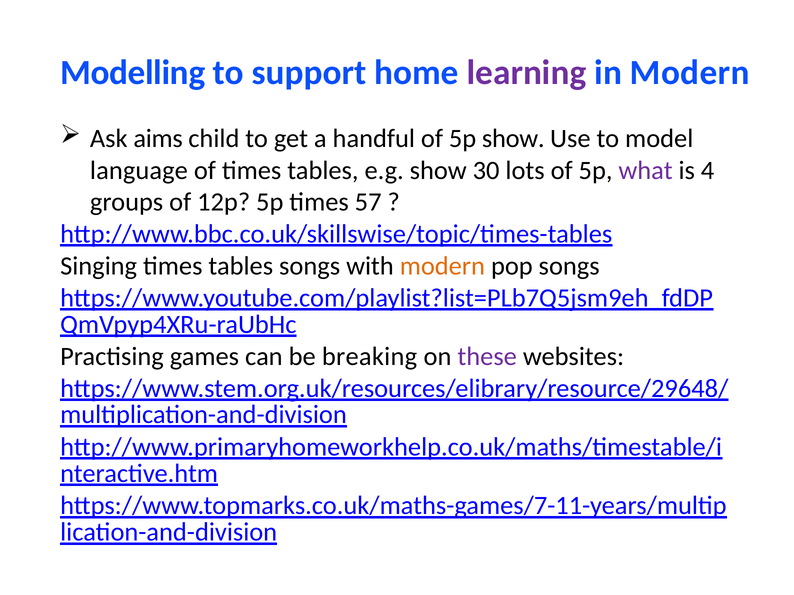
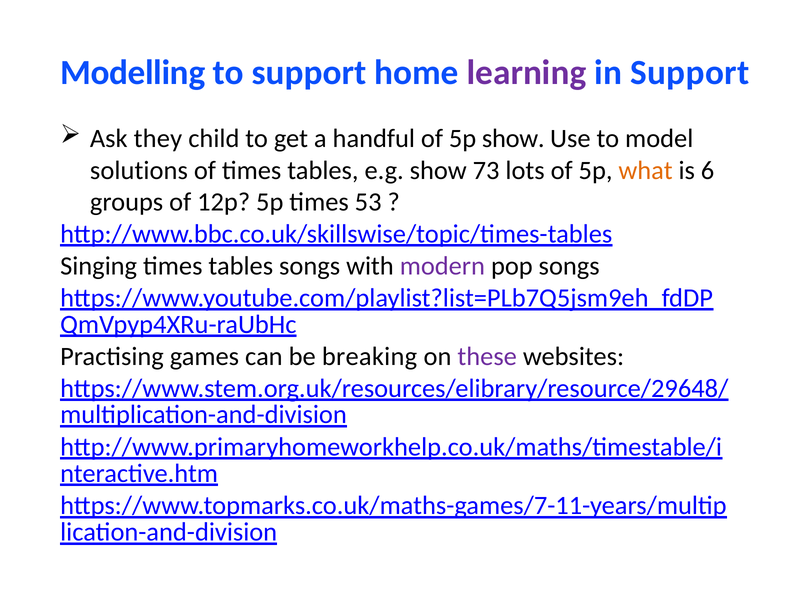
in Modern: Modern -> Support
aims: aims -> they
language: language -> solutions
30: 30 -> 73
what colour: purple -> orange
4: 4 -> 6
57: 57 -> 53
modern at (442, 266) colour: orange -> purple
